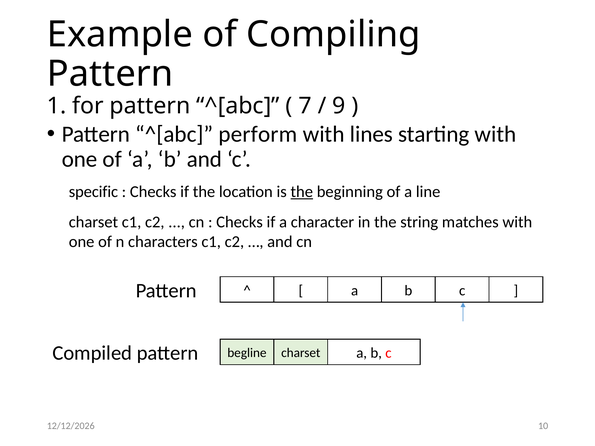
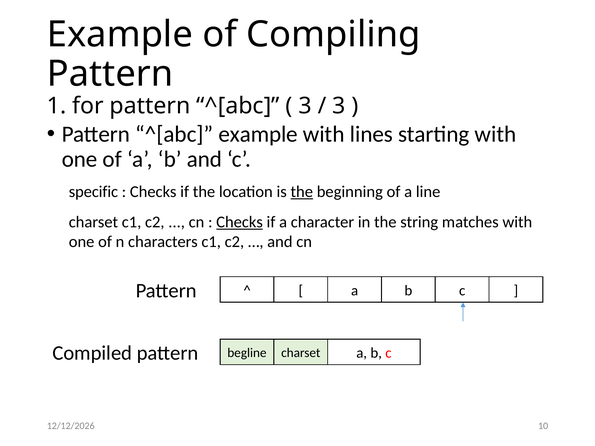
7 at (305, 106): 7 -> 3
9 at (339, 106): 9 -> 3
^[abc perform: perform -> example
Checks at (240, 222) underline: none -> present
